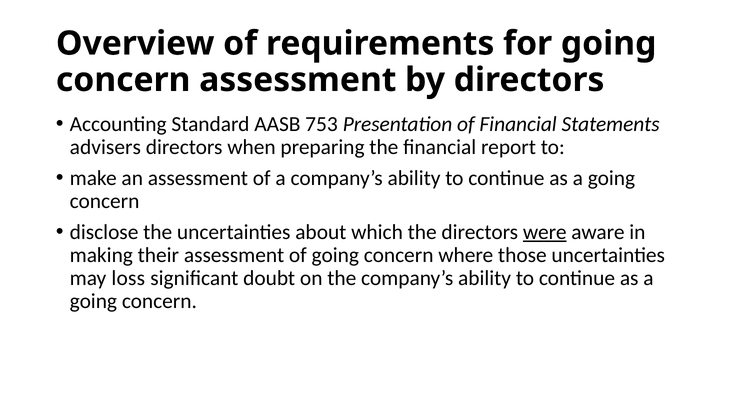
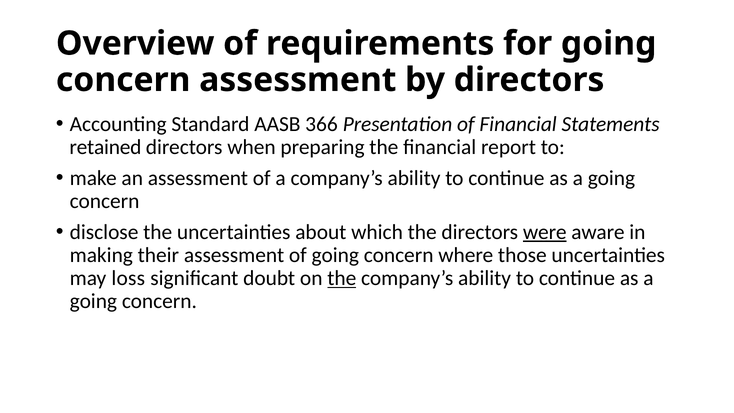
753: 753 -> 366
advisers: advisers -> retained
the at (342, 278) underline: none -> present
